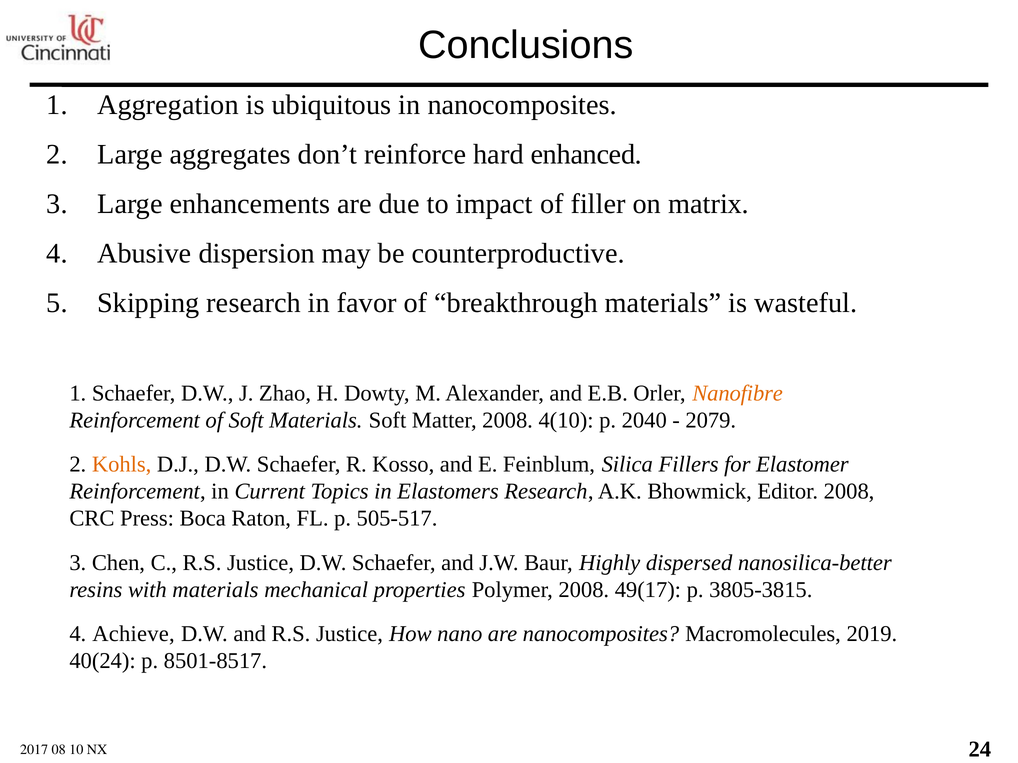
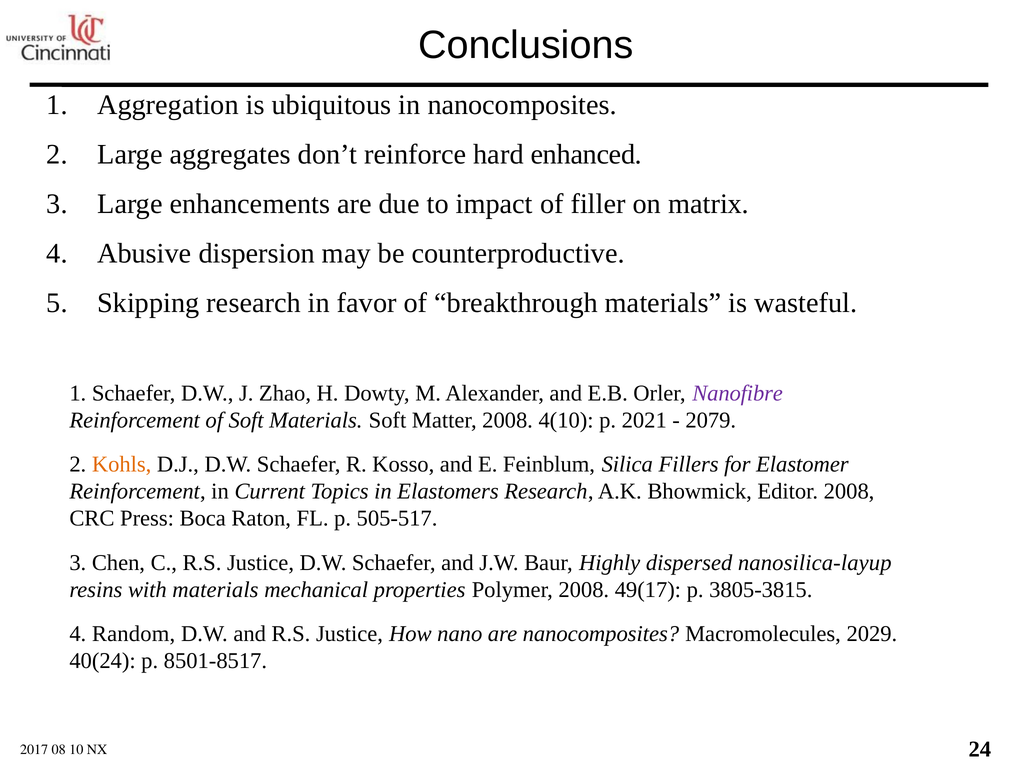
Nanofibre colour: orange -> purple
2040: 2040 -> 2021
nanosilica-better: nanosilica-better -> nanosilica-layup
Achieve: Achieve -> Random
2019: 2019 -> 2029
